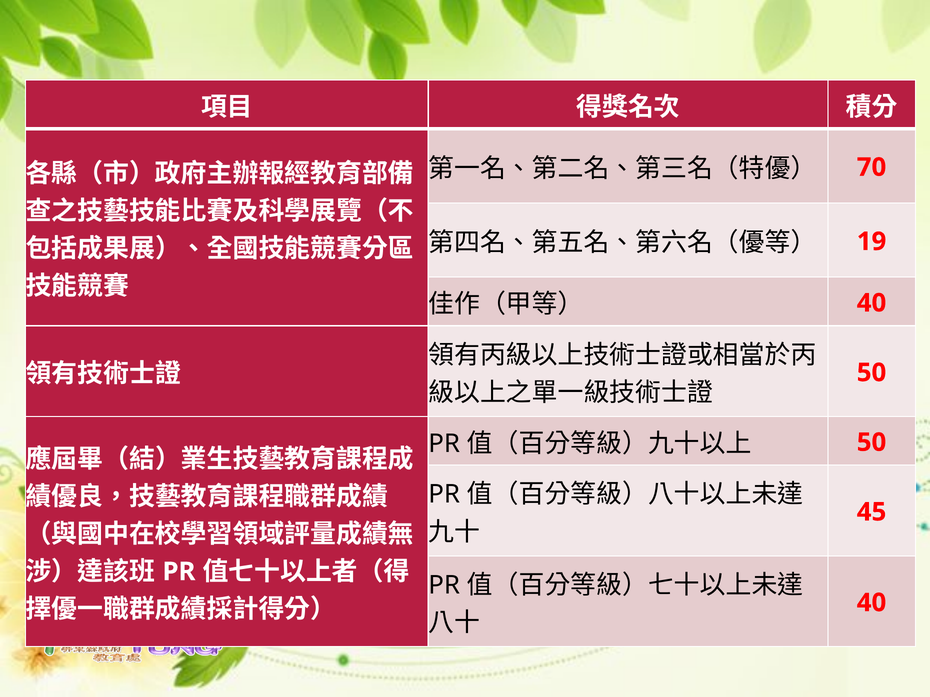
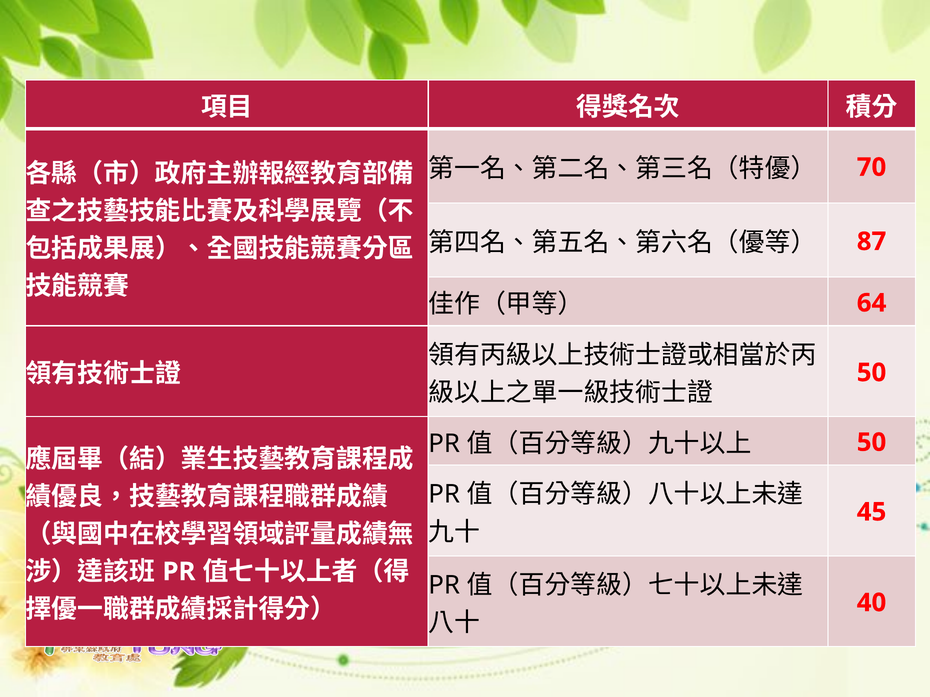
19: 19 -> 87
40 at (872, 303): 40 -> 64
